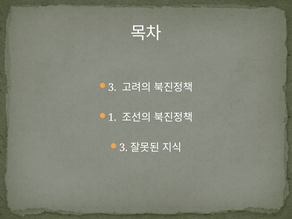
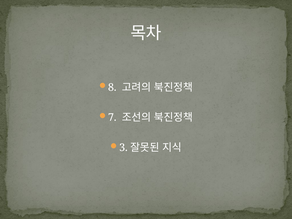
3 at (112, 87): 3 -> 8
1: 1 -> 7
